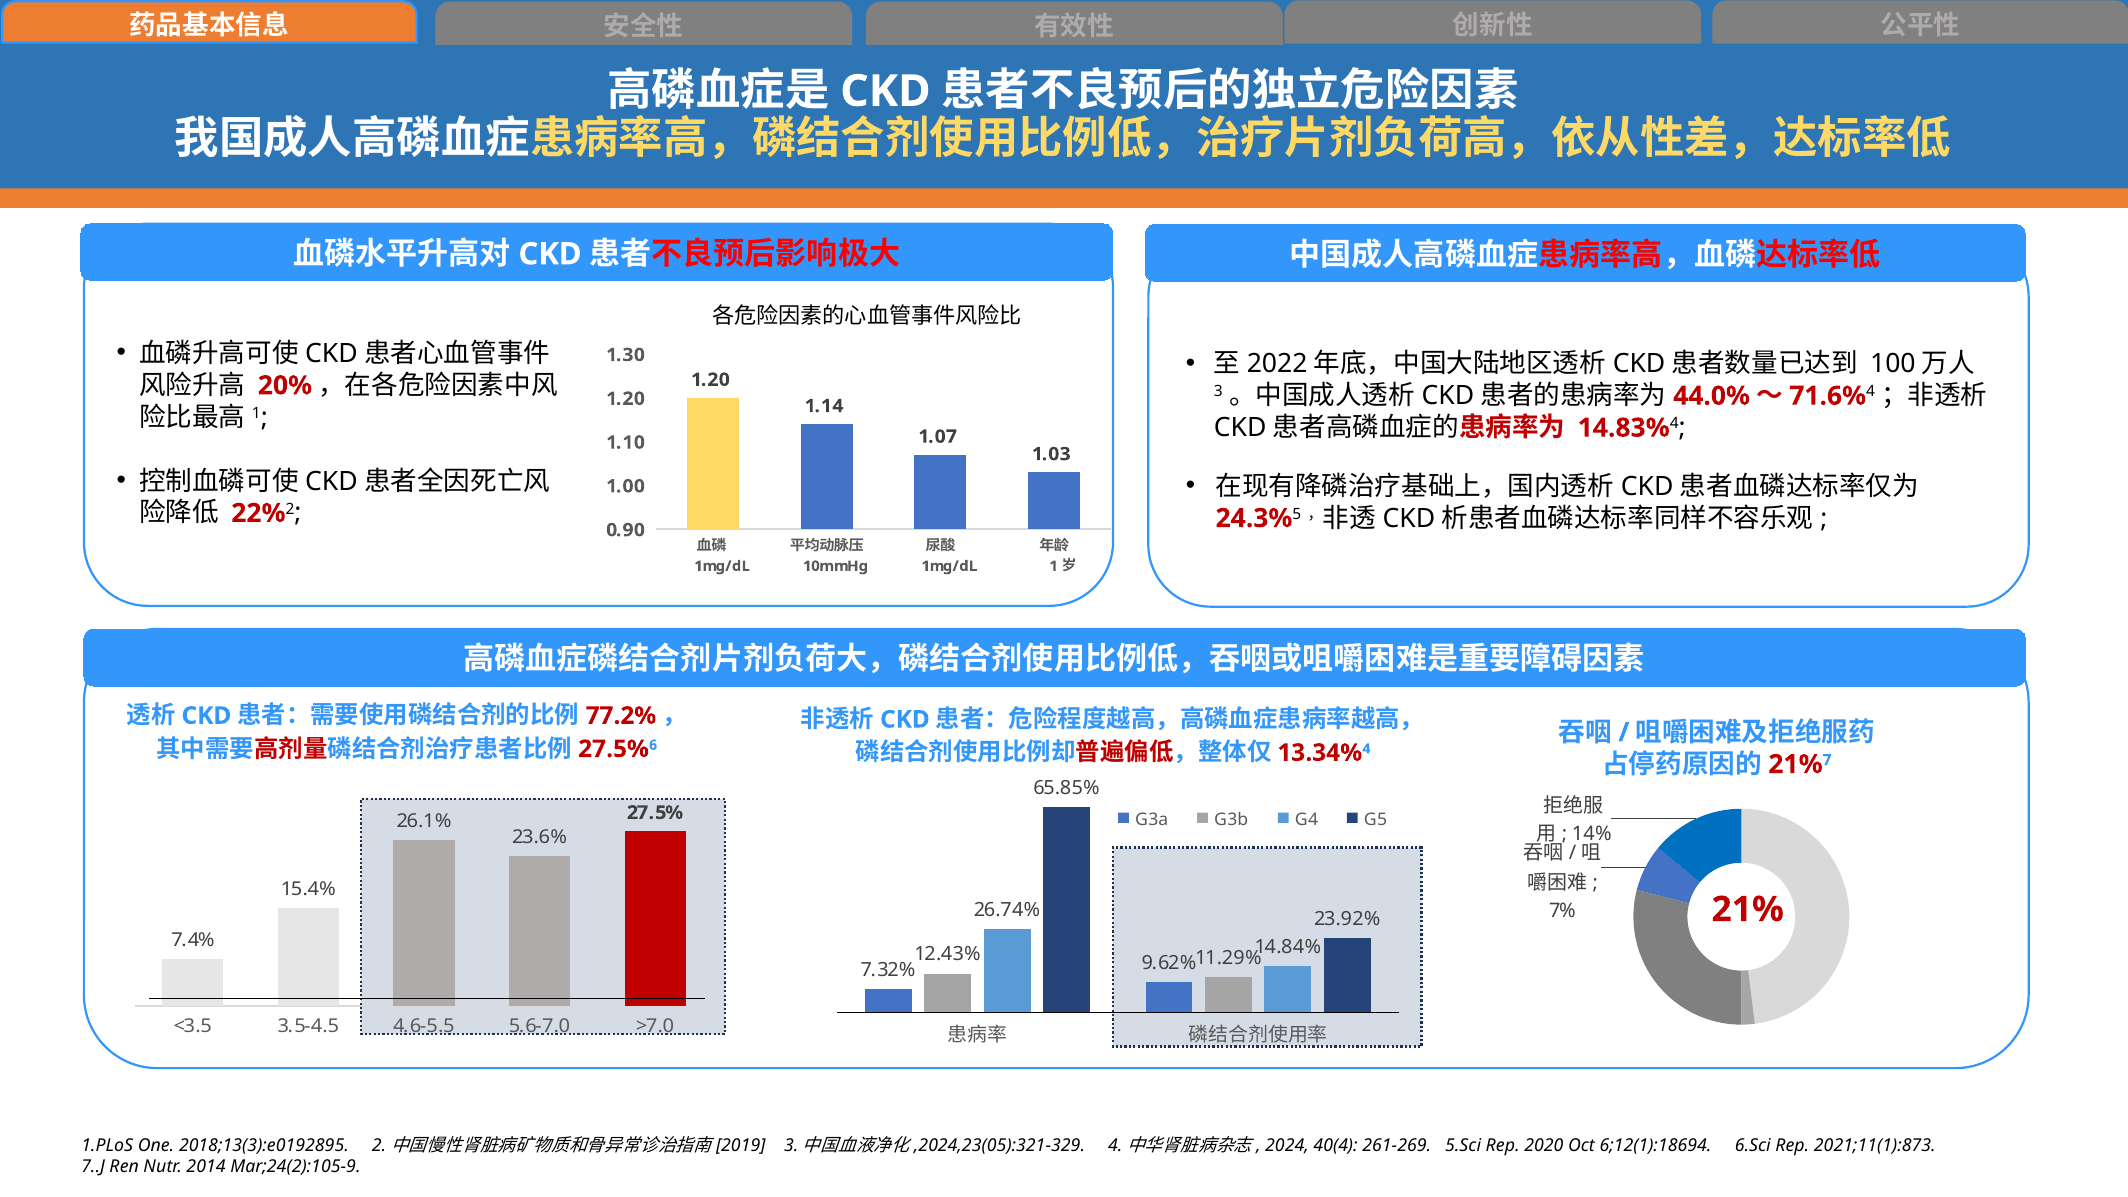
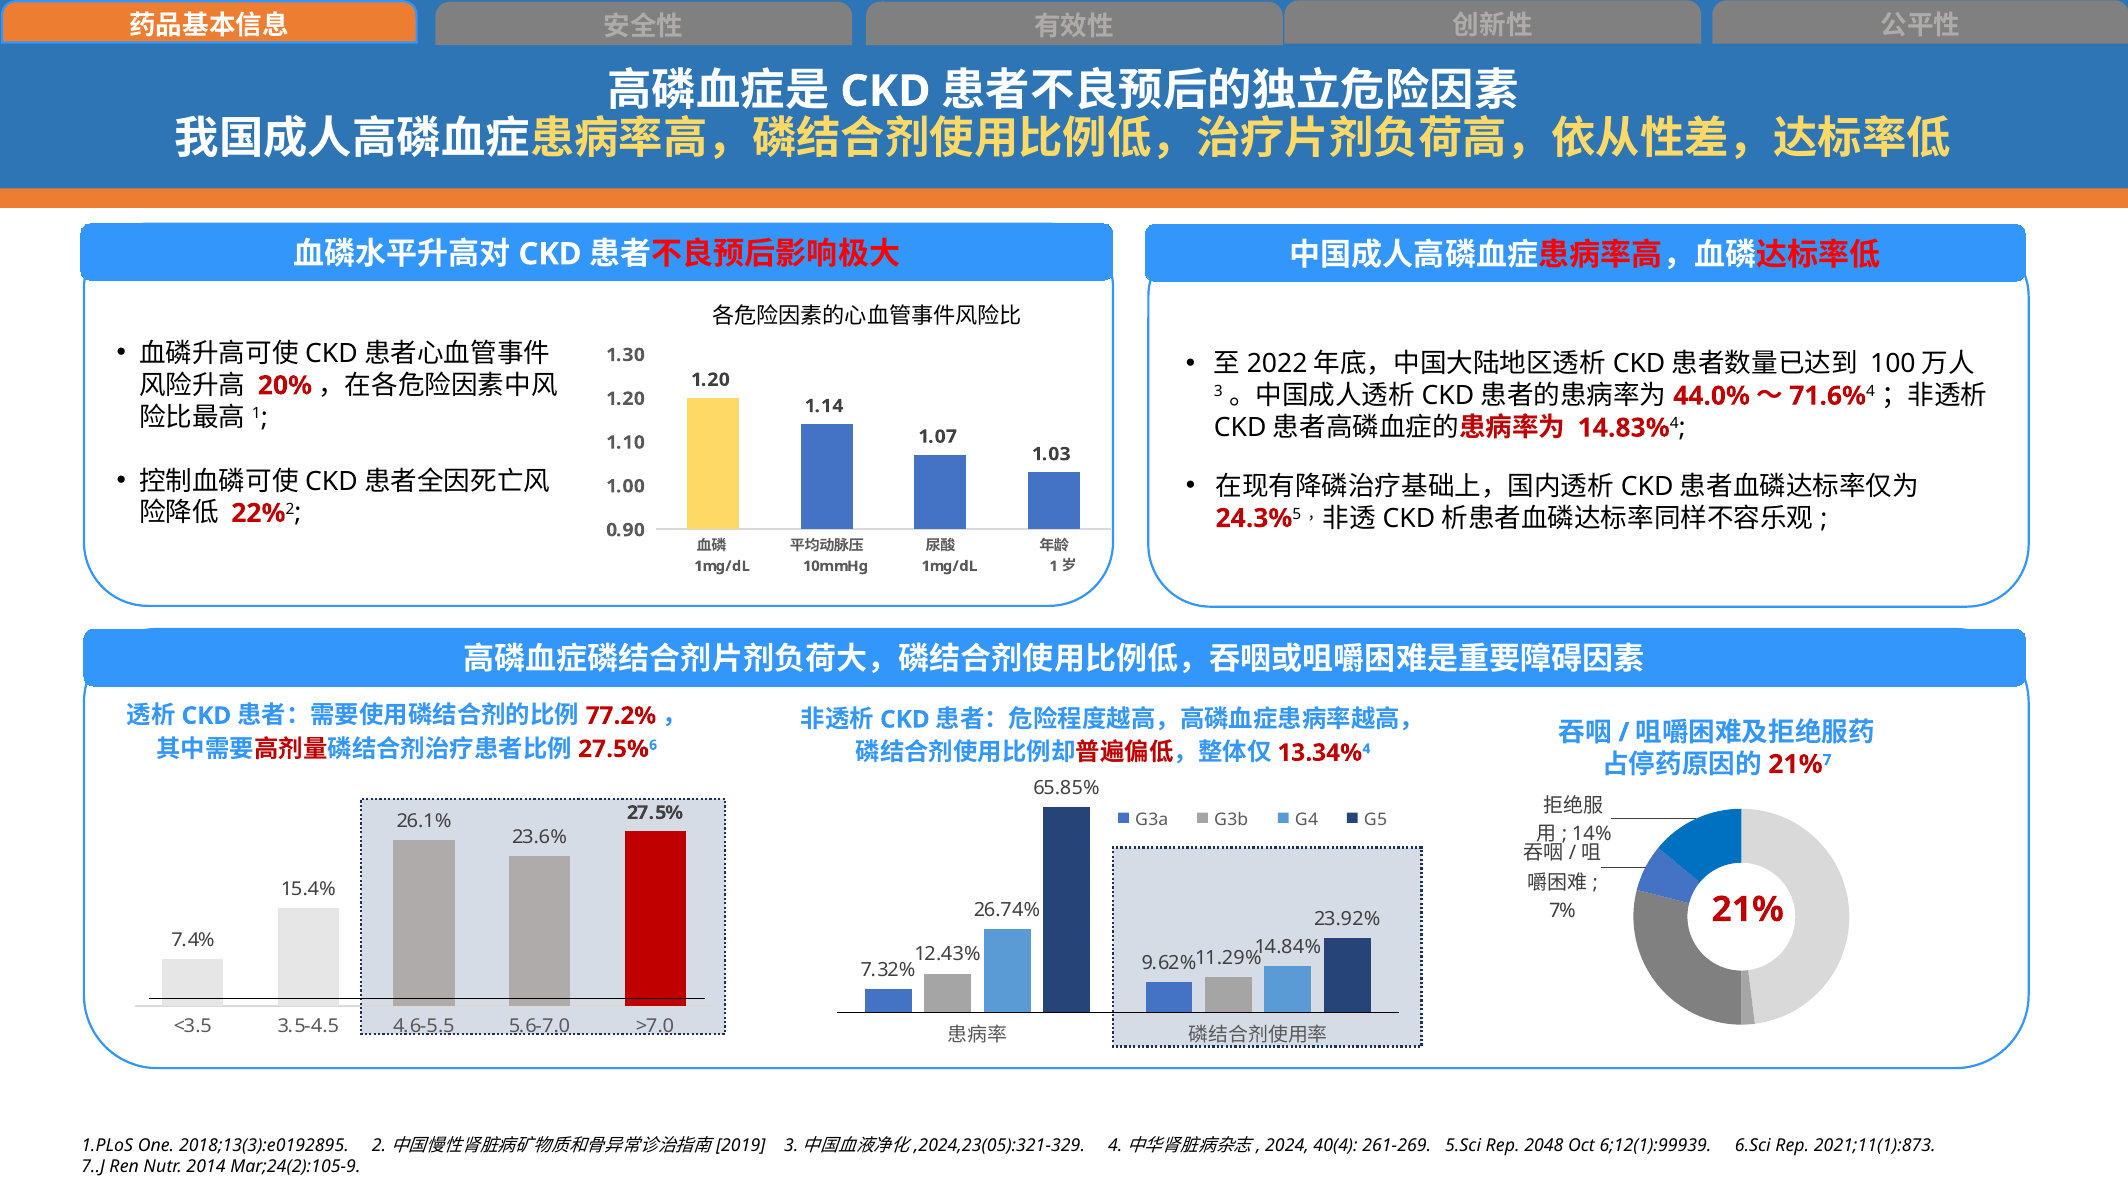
2020: 2020 -> 2048
6;12(1):18694: 6;12(1):18694 -> 6;12(1):99939
